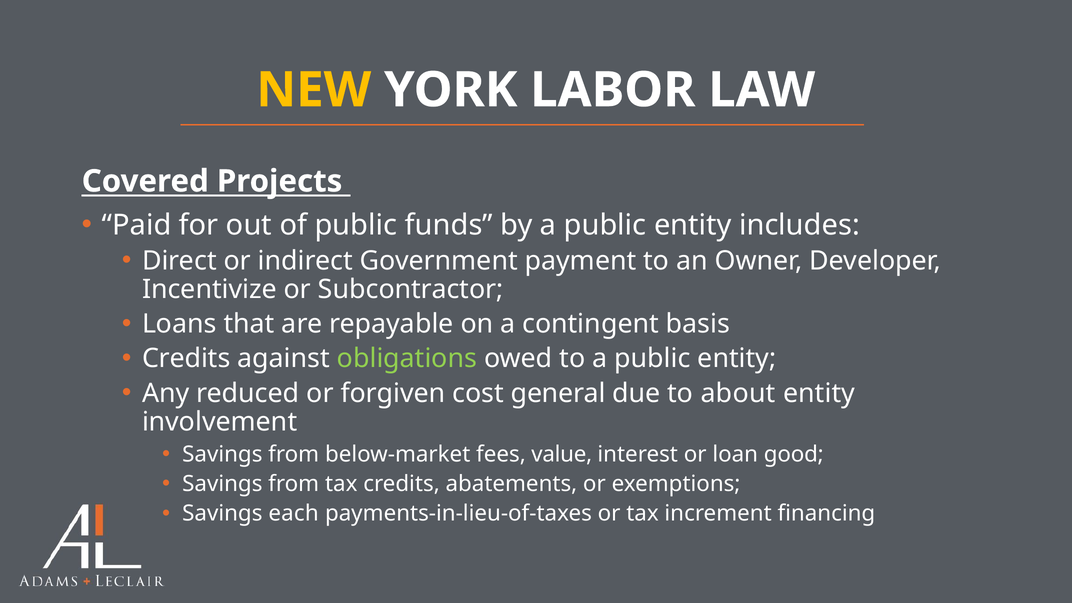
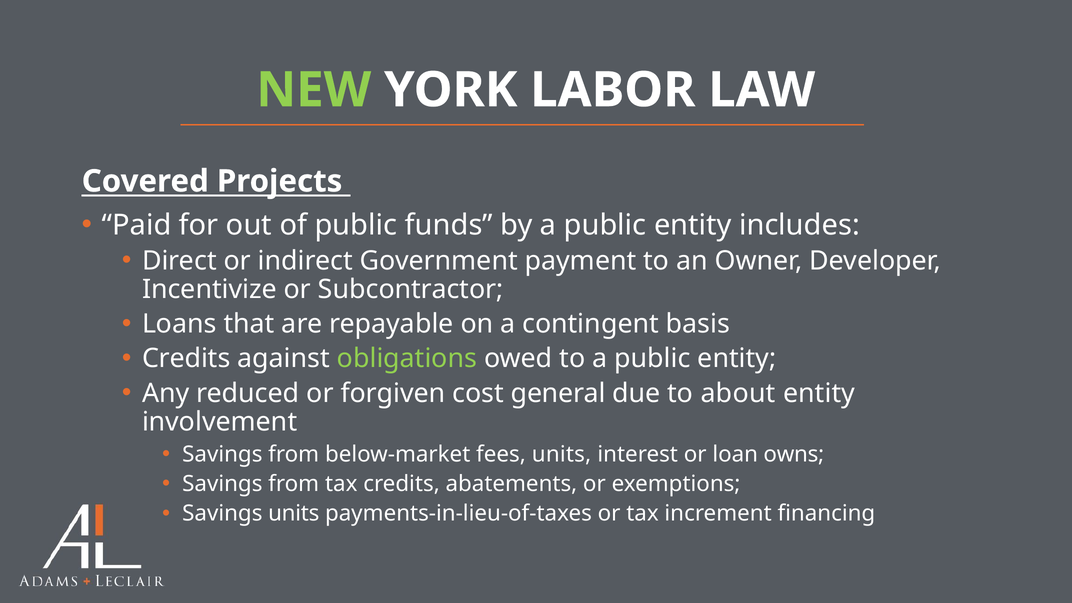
NEW colour: yellow -> light green
fees value: value -> units
good: good -> owns
Savings each: each -> units
